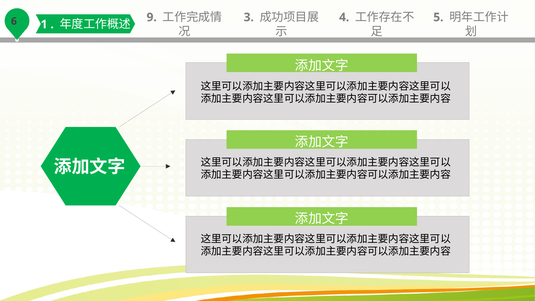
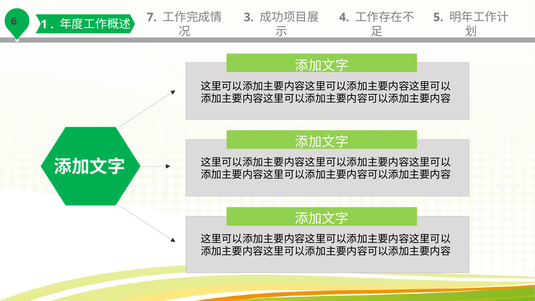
9: 9 -> 7
